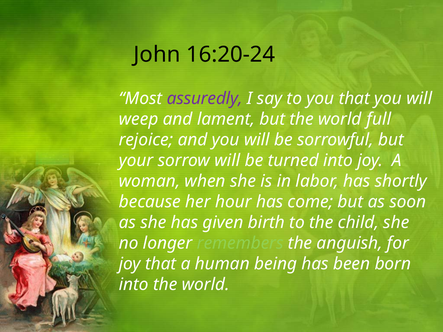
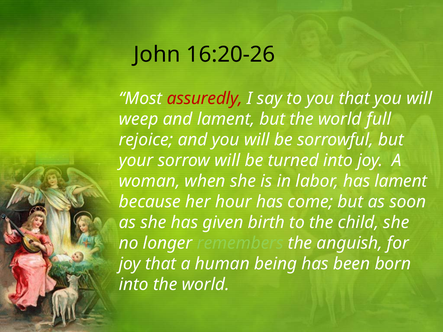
16:20-24: 16:20-24 -> 16:20-26
assuredly colour: purple -> red
has shortly: shortly -> lament
